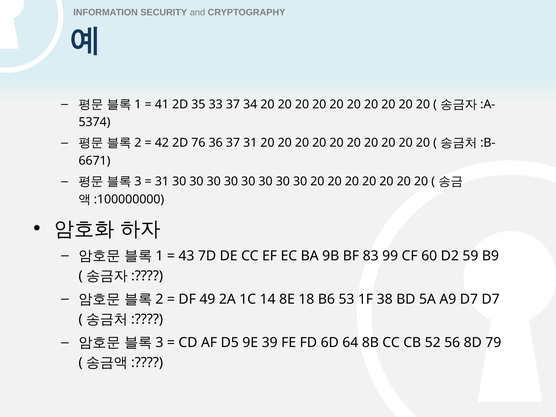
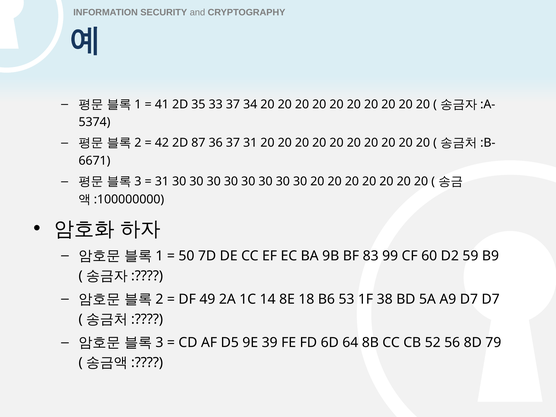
76: 76 -> 87
43: 43 -> 50
